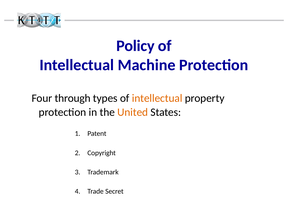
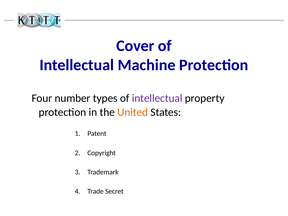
Policy: Policy -> Cover
through: through -> number
intellectual at (157, 98) colour: orange -> purple
